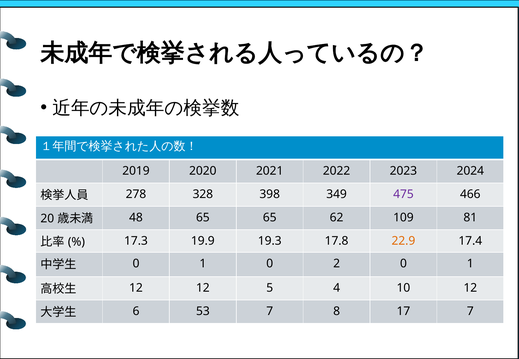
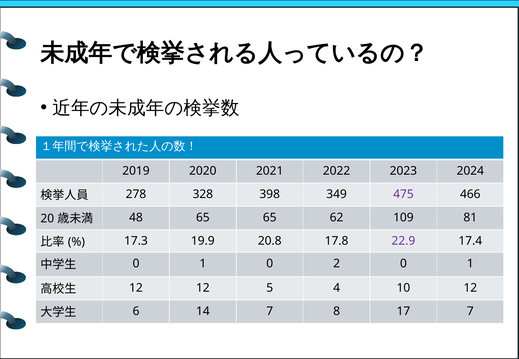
19.3: 19.3 -> 20.8
22.9 colour: orange -> purple
53: 53 -> 14
